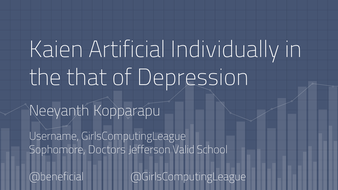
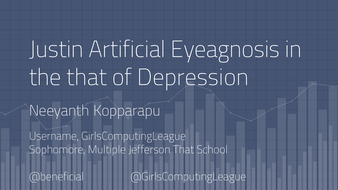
Kaien: Kaien -> Justin
Individually: Individually -> Eyeagnosis
Doctors: Doctors -> Multiple
Jefferson Valid: Valid -> That
